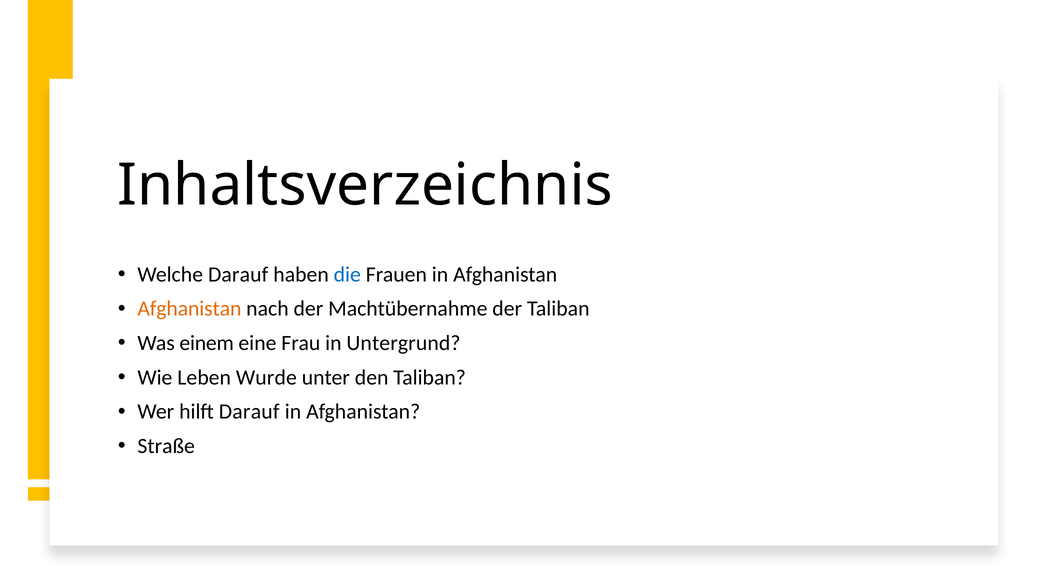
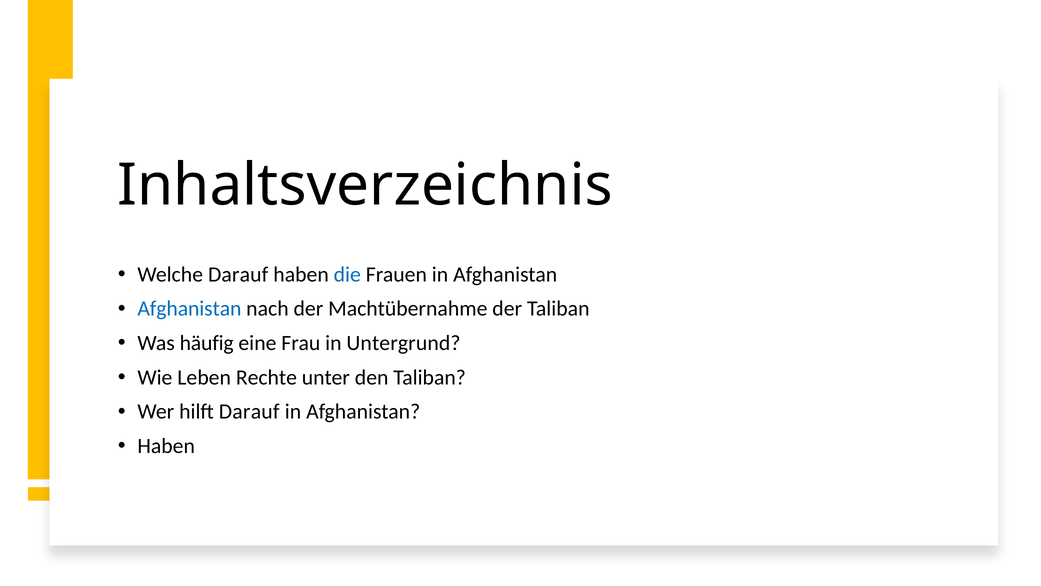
Afghanistan at (189, 309) colour: orange -> blue
einem: einem -> häufig
Wurde: Wurde -> Rechte
Straße at (166, 446): Straße -> Haben
